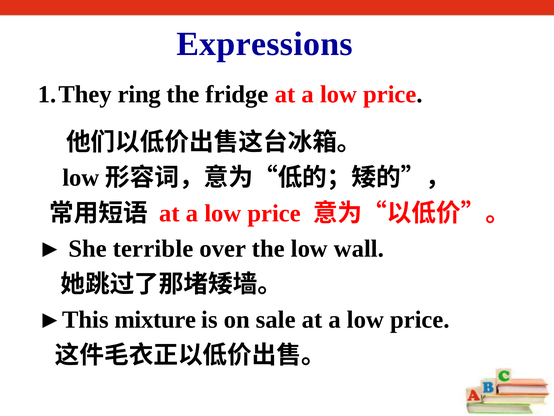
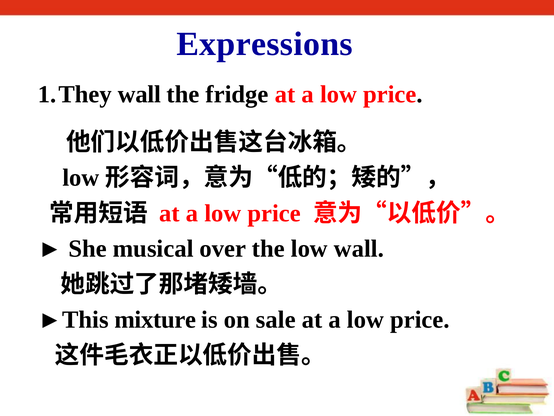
ring at (139, 94): ring -> wall
terrible: terrible -> musical
